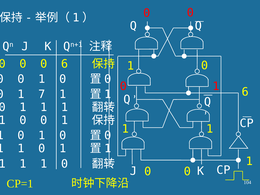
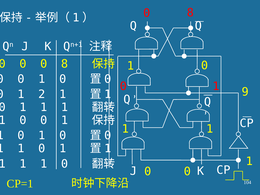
0 at (190, 13): 0 -> 8
0 0 6: 6 -> 8
1 6: 6 -> 9
7: 7 -> 2
